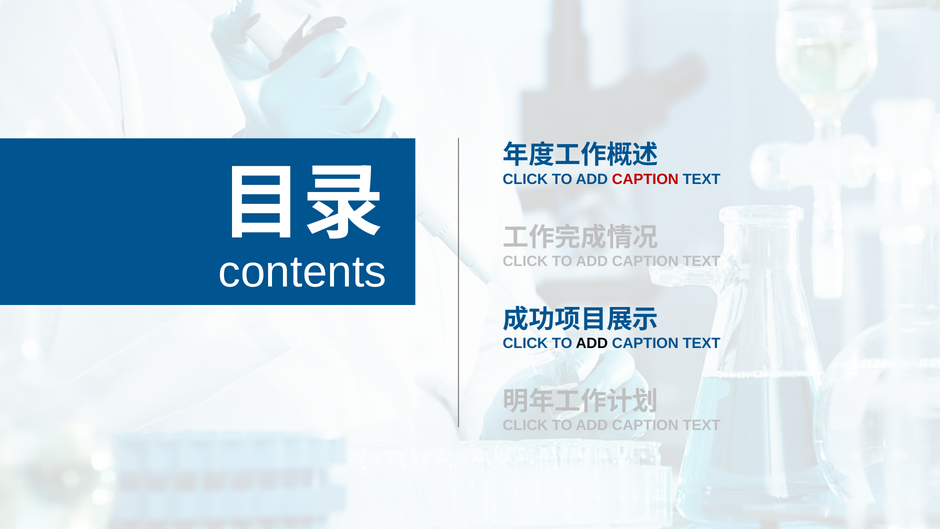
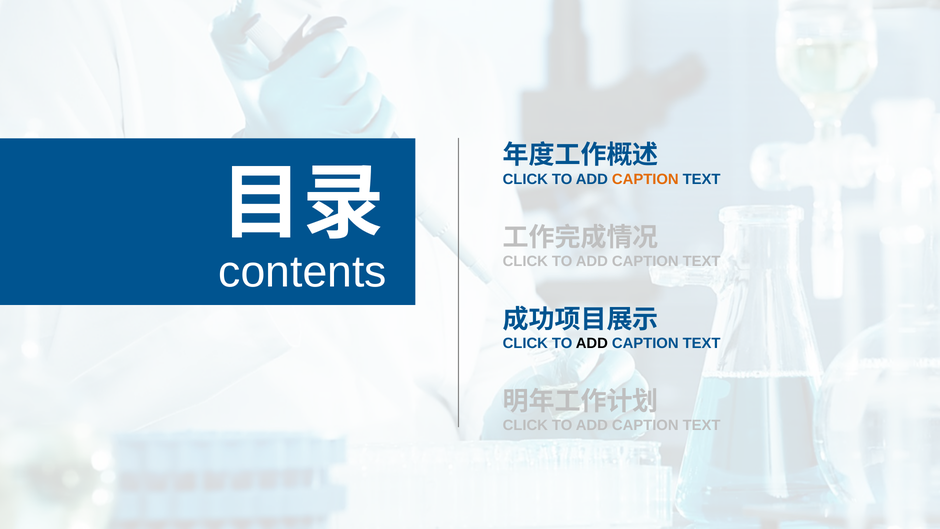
CAPTION at (645, 179) colour: red -> orange
